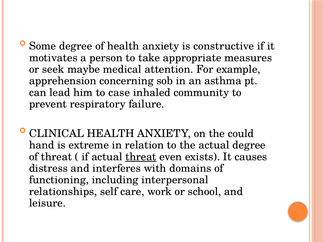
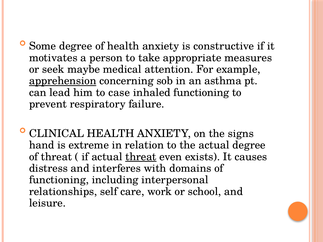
apprehension underline: none -> present
inhaled community: community -> functioning
could: could -> signs
